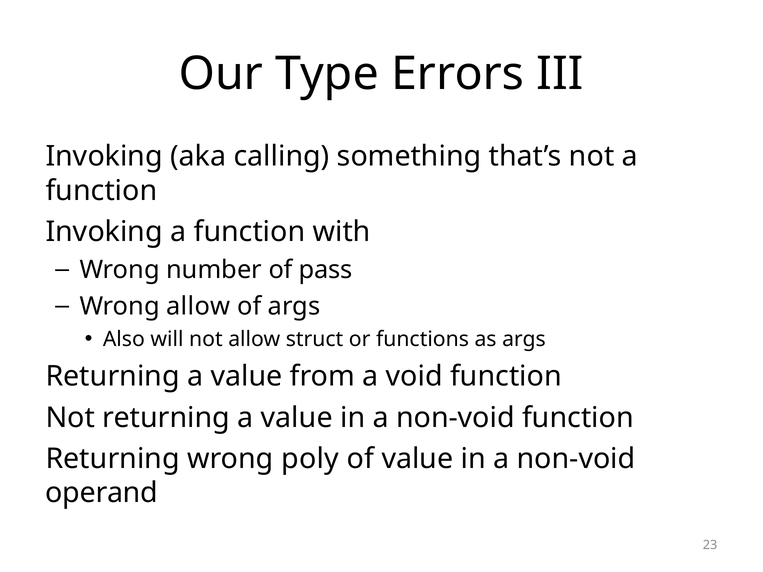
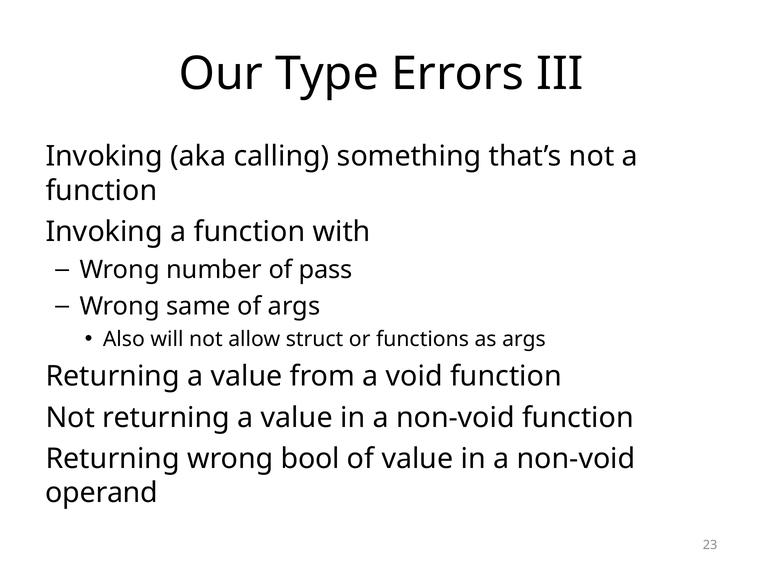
Wrong allow: allow -> same
poly: poly -> bool
